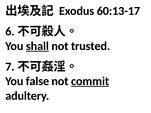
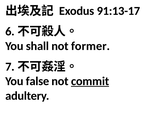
60:13-17: 60:13-17 -> 91:13-17
shall at (37, 46) underline: present -> none
trusted: trusted -> former
